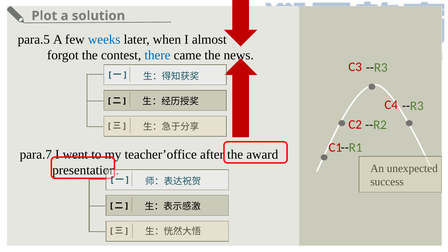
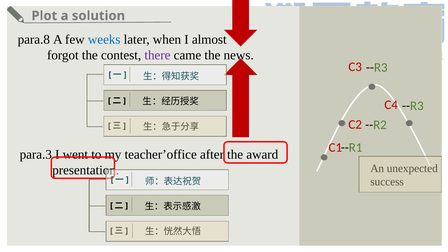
para.5: para.5 -> para.8
there colour: blue -> purple
para.7: para.7 -> para.3
